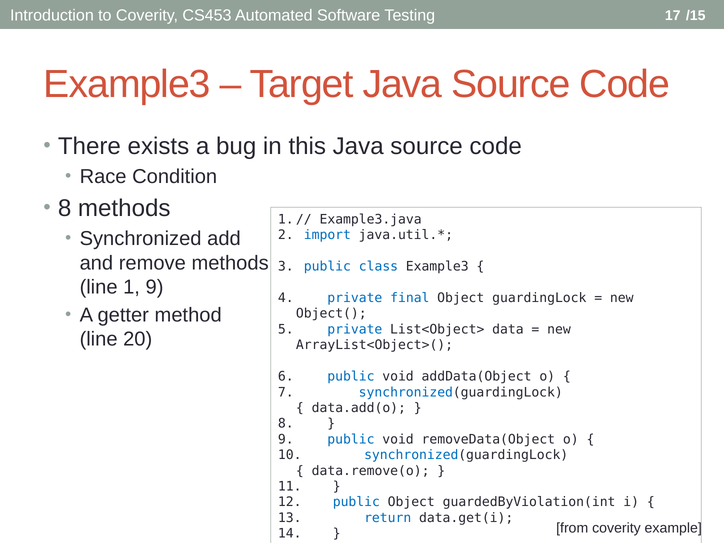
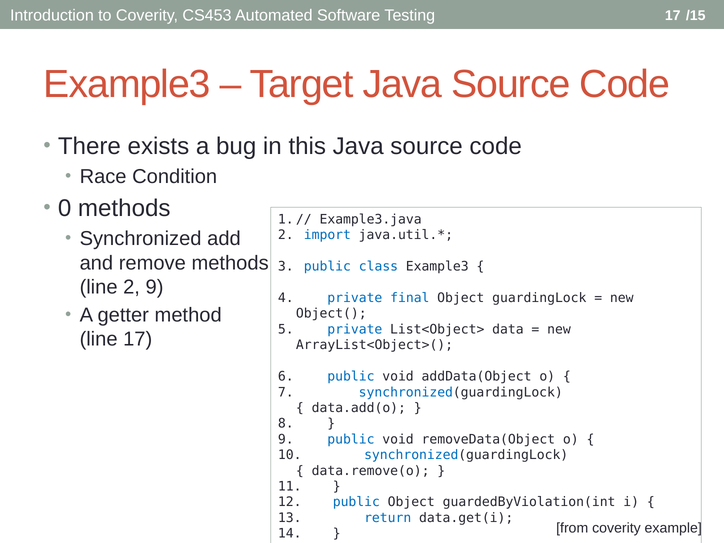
8 at (65, 208): 8 -> 0
line 1: 1 -> 2
line 20: 20 -> 17
